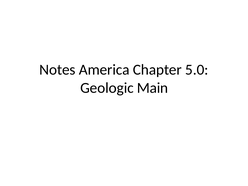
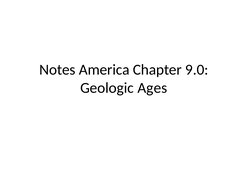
5.0: 5.0 -> 9.0
Main: Main -> Ages
